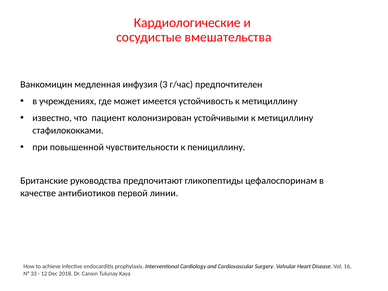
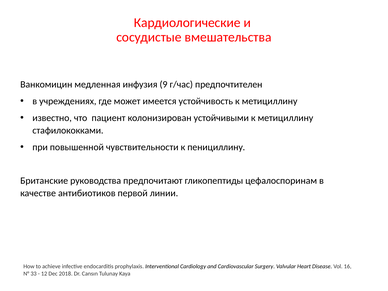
3: 3 -> 9
